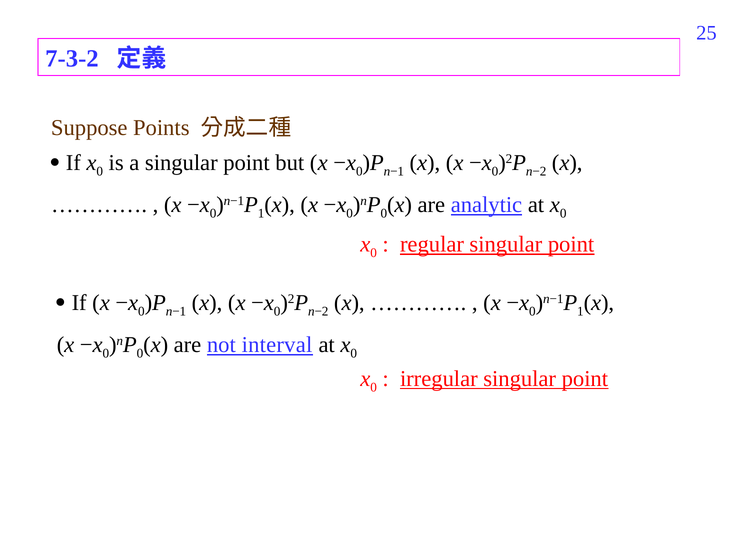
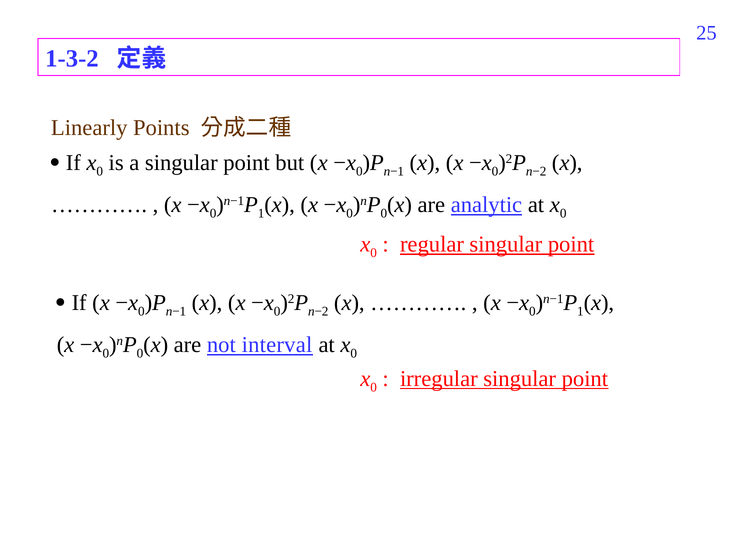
7-3-2: 7-3-2 -> 1-3-2
Suppose: Suppose -> Linearly
